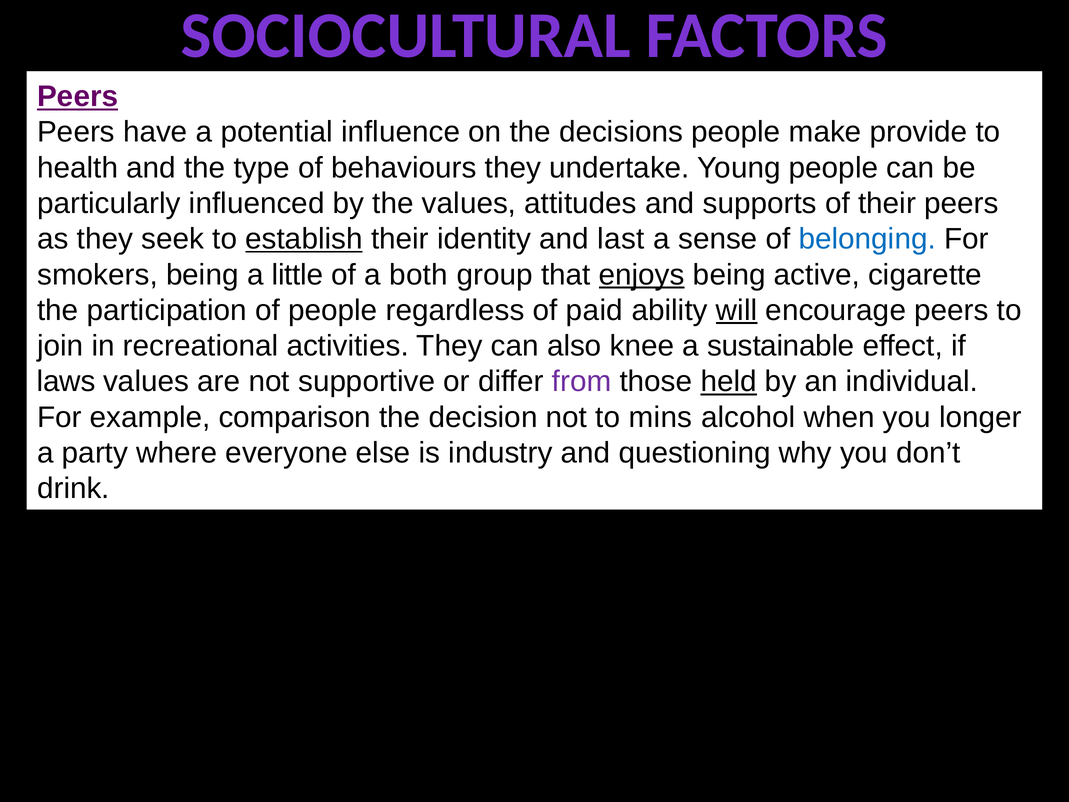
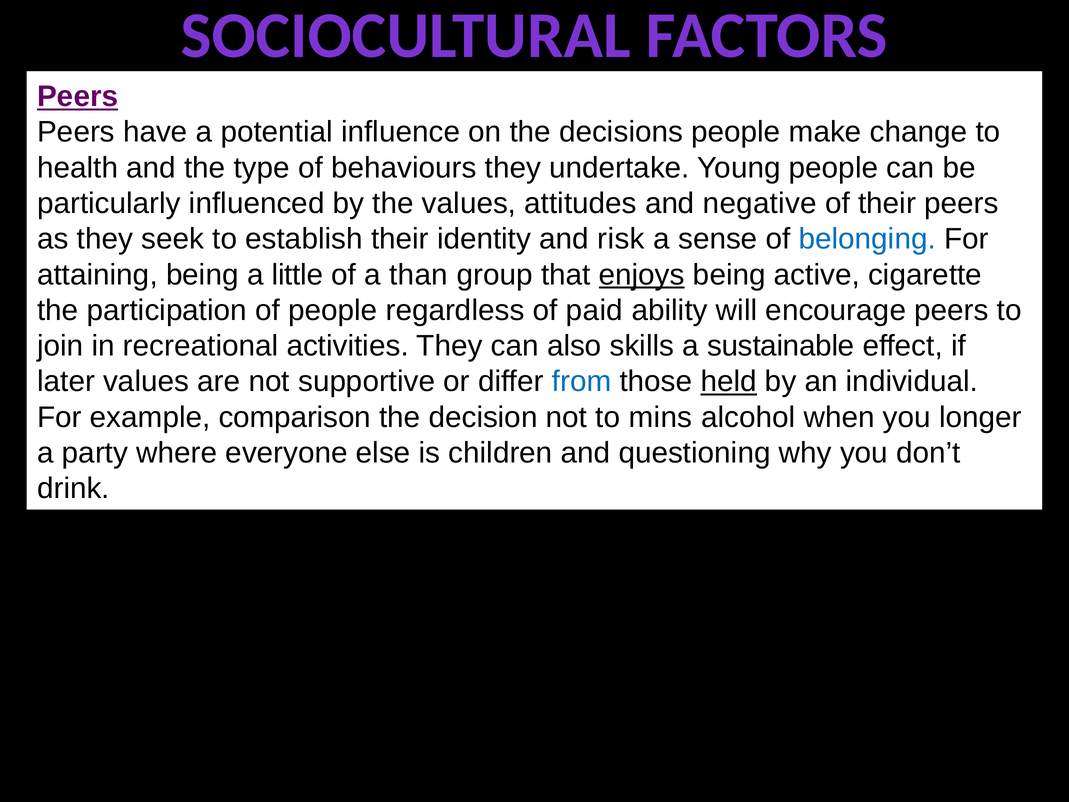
provide: provide -> change
supports: supports -> negative
establish underline: present -> none
last: last -> risk
smokers: smokers -> attaining
both: both -> than
will underline: present -> none
knee: knee -> skills
laws: laws -> later
from colour: purple -> blue
industry: industry -> children
